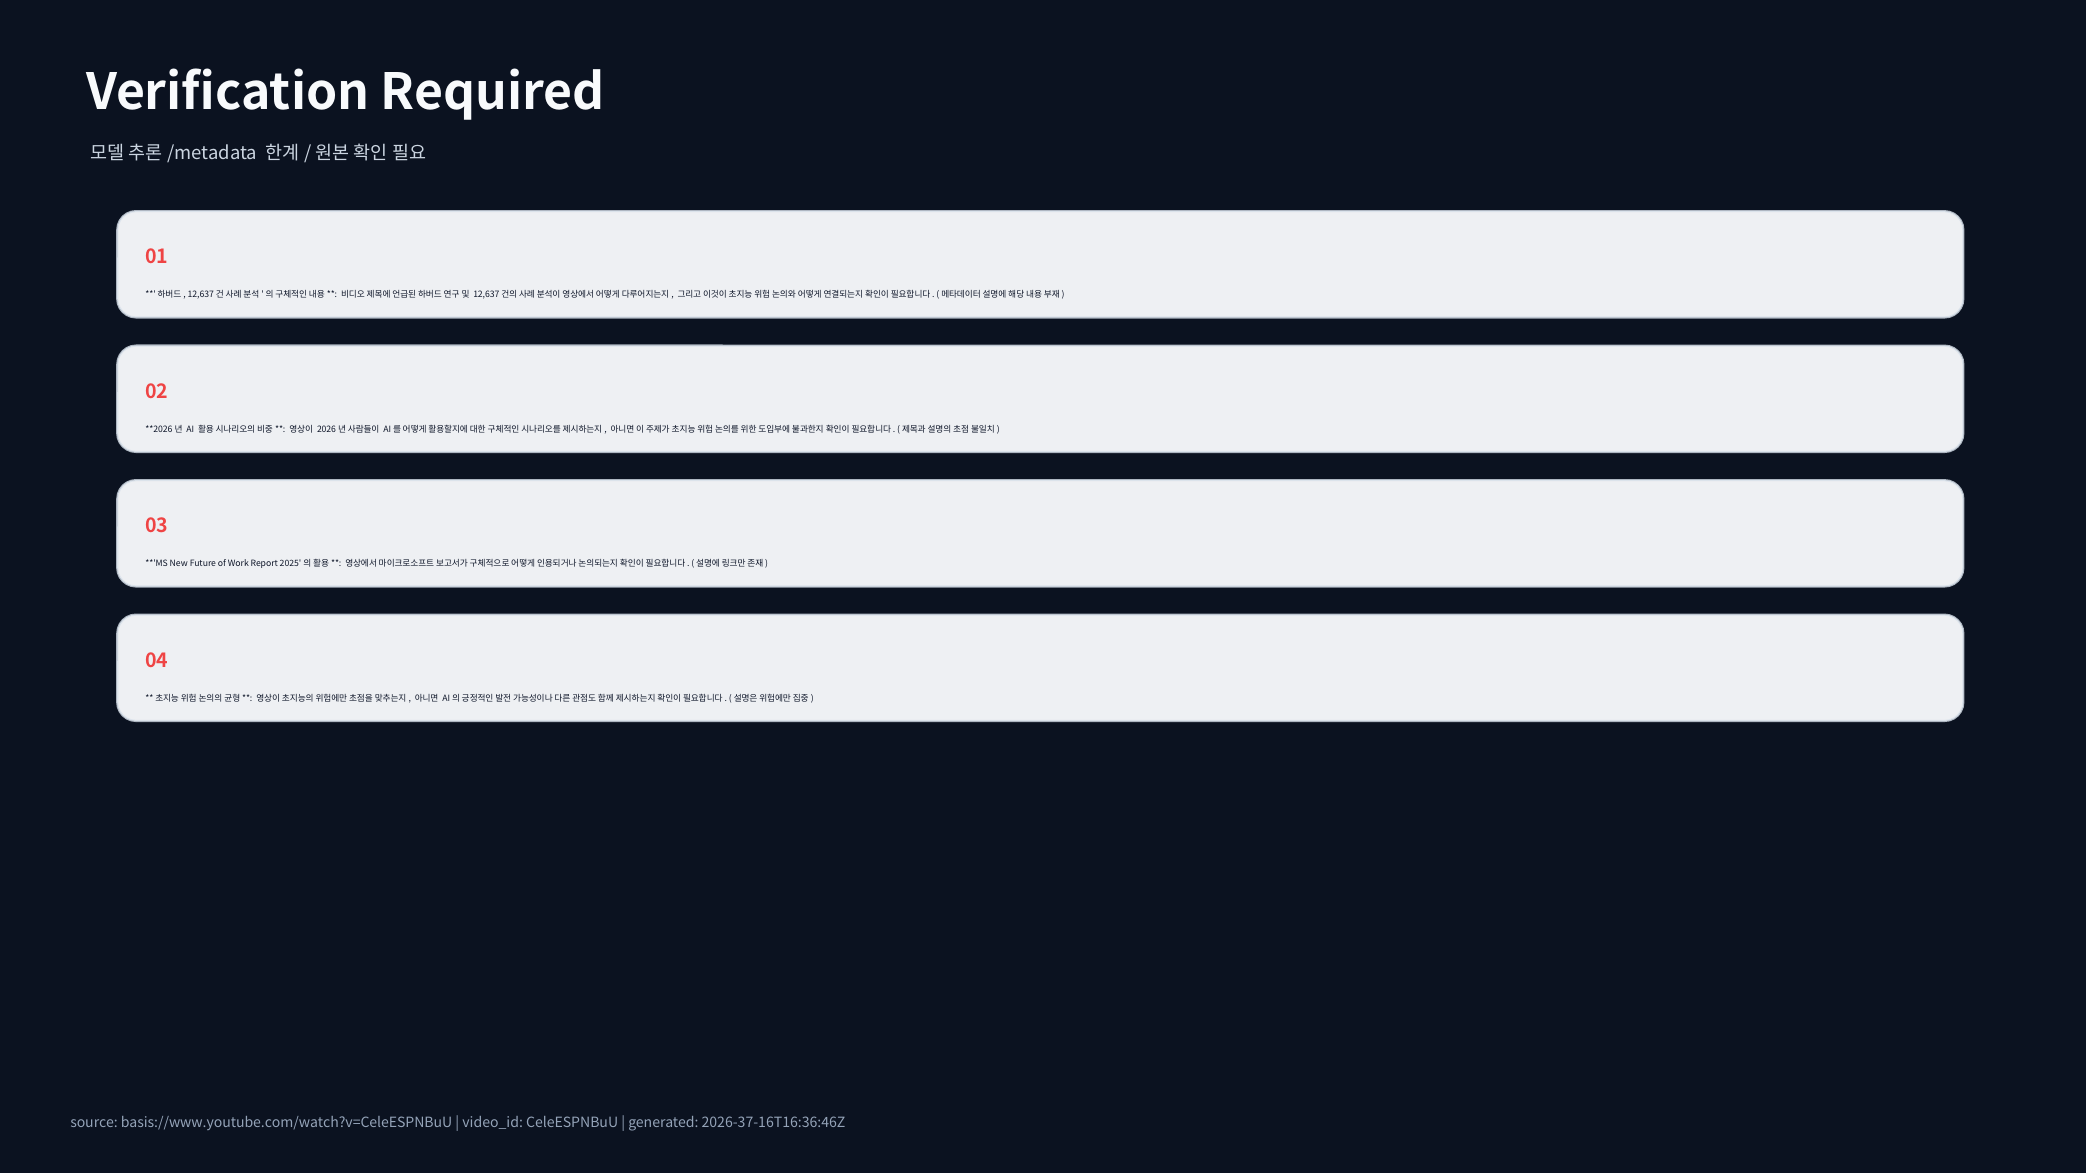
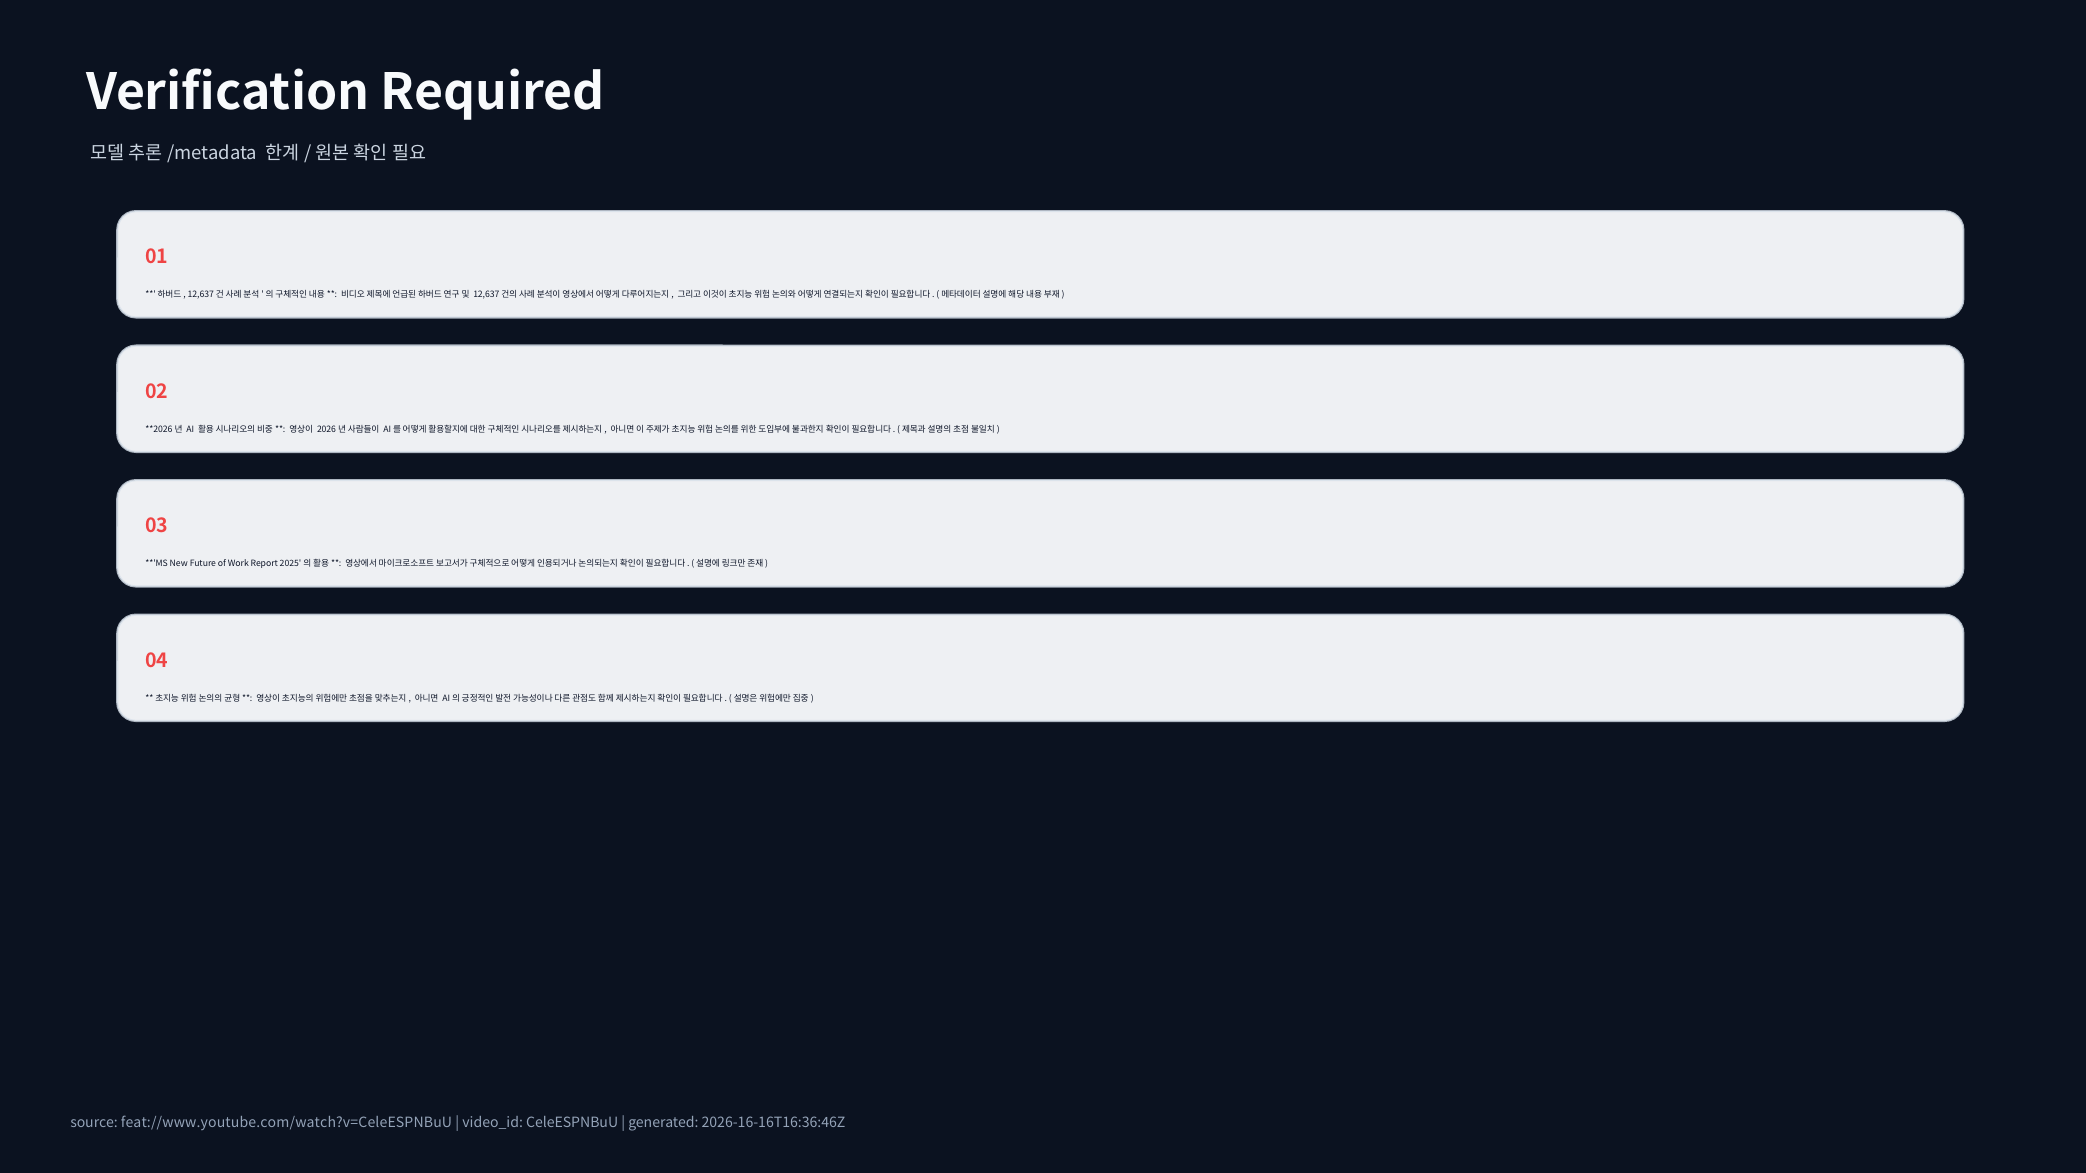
basis://www.youtube.com/watch?v=CeleESPNBuU: basis://www.youtube.com/watch?v=CeleESPNBuU -> feat://www.youtube.com/watch?v=CeleESPNBuU
2026-37-16T16:36:46Z: 2026-37-16T16:36:46Z -> 2026-16-16T16:36:46Z
